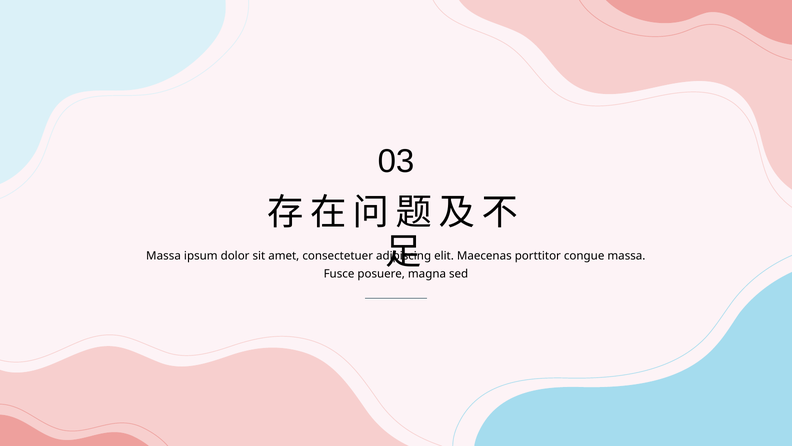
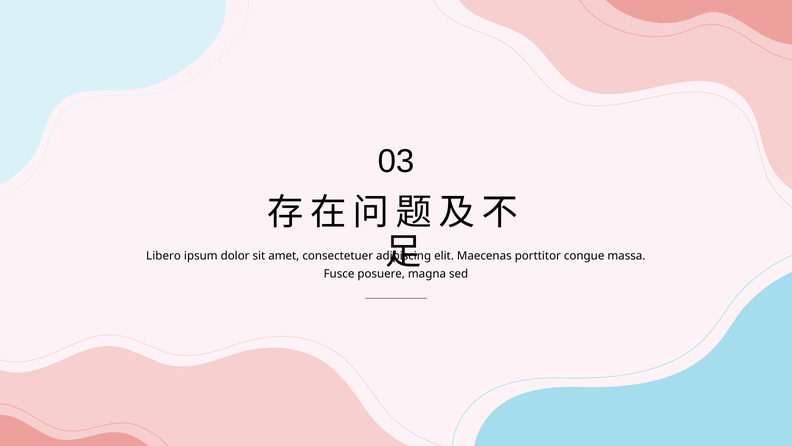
Massa at (164, 255): Massa -> Libero
